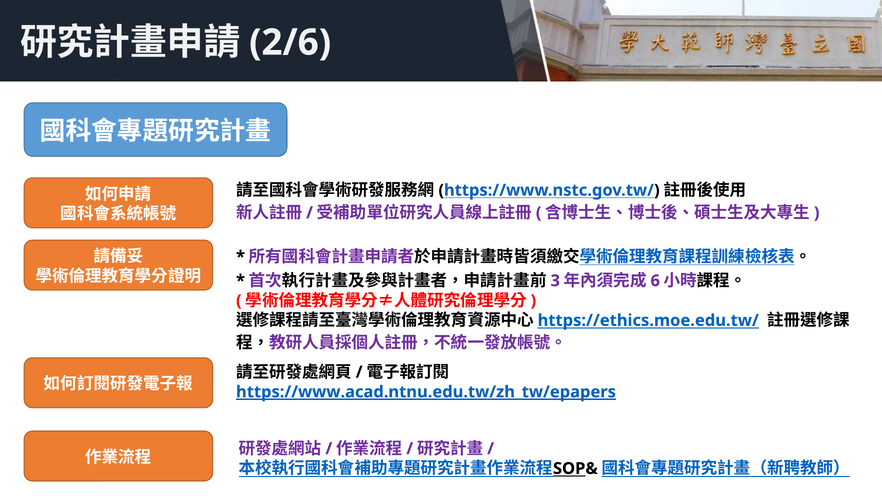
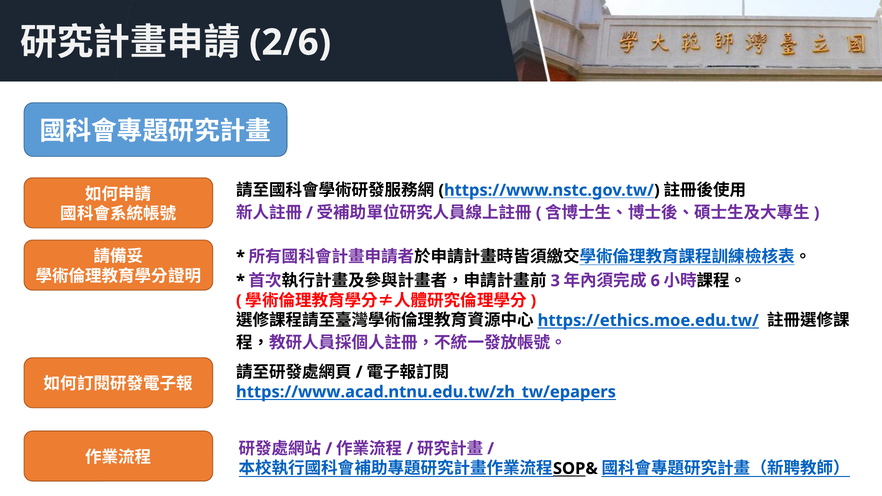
https://www.acad.ntnu.edu.tw/zh_tw/epapers underline: present -> none
